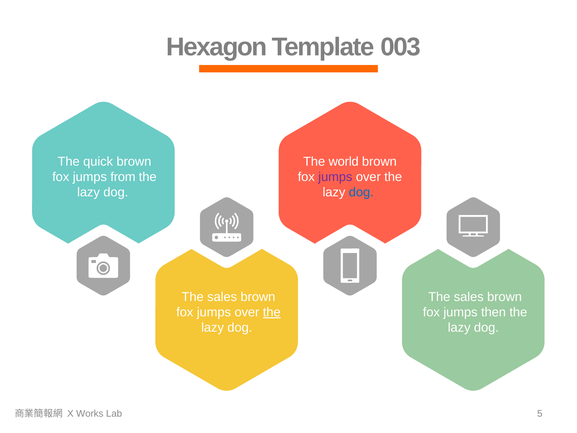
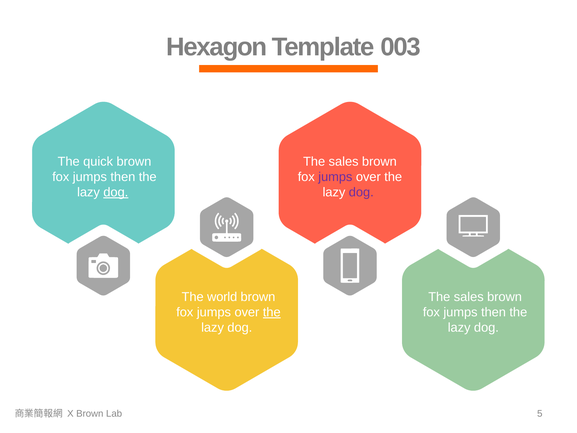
world at (344, 161): world -> sales
from at (123, 177): from -> then
dog at (116, 192) underline: none -> present
dog at (361, 192) colour: blue -> purple
sales at (222, 297): sales -> world
X Works: Works -> Brown
